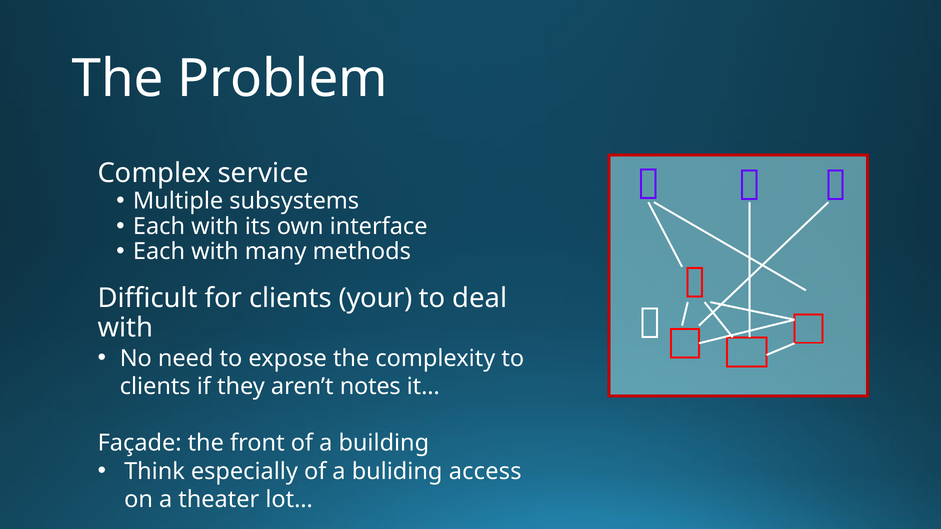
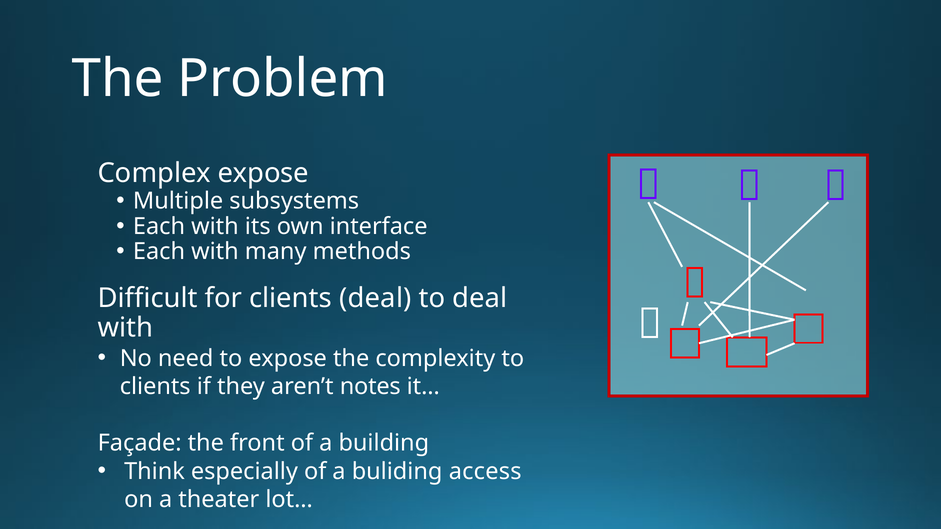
Complex service: service -> expose
clients your: your -> deal
